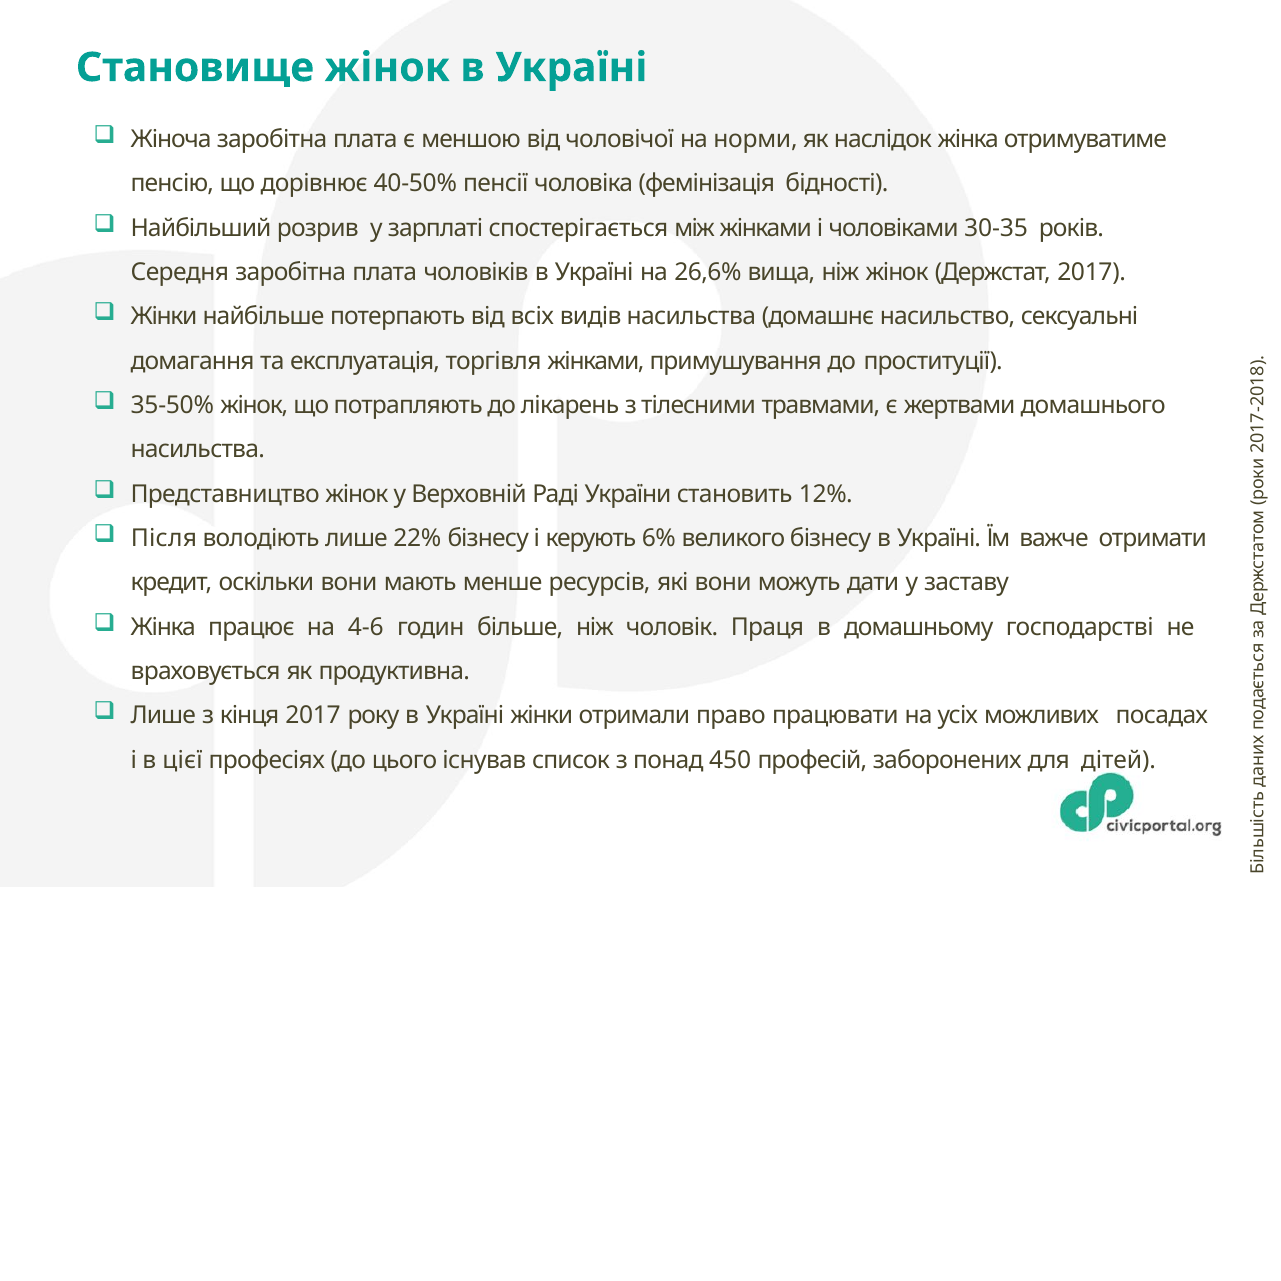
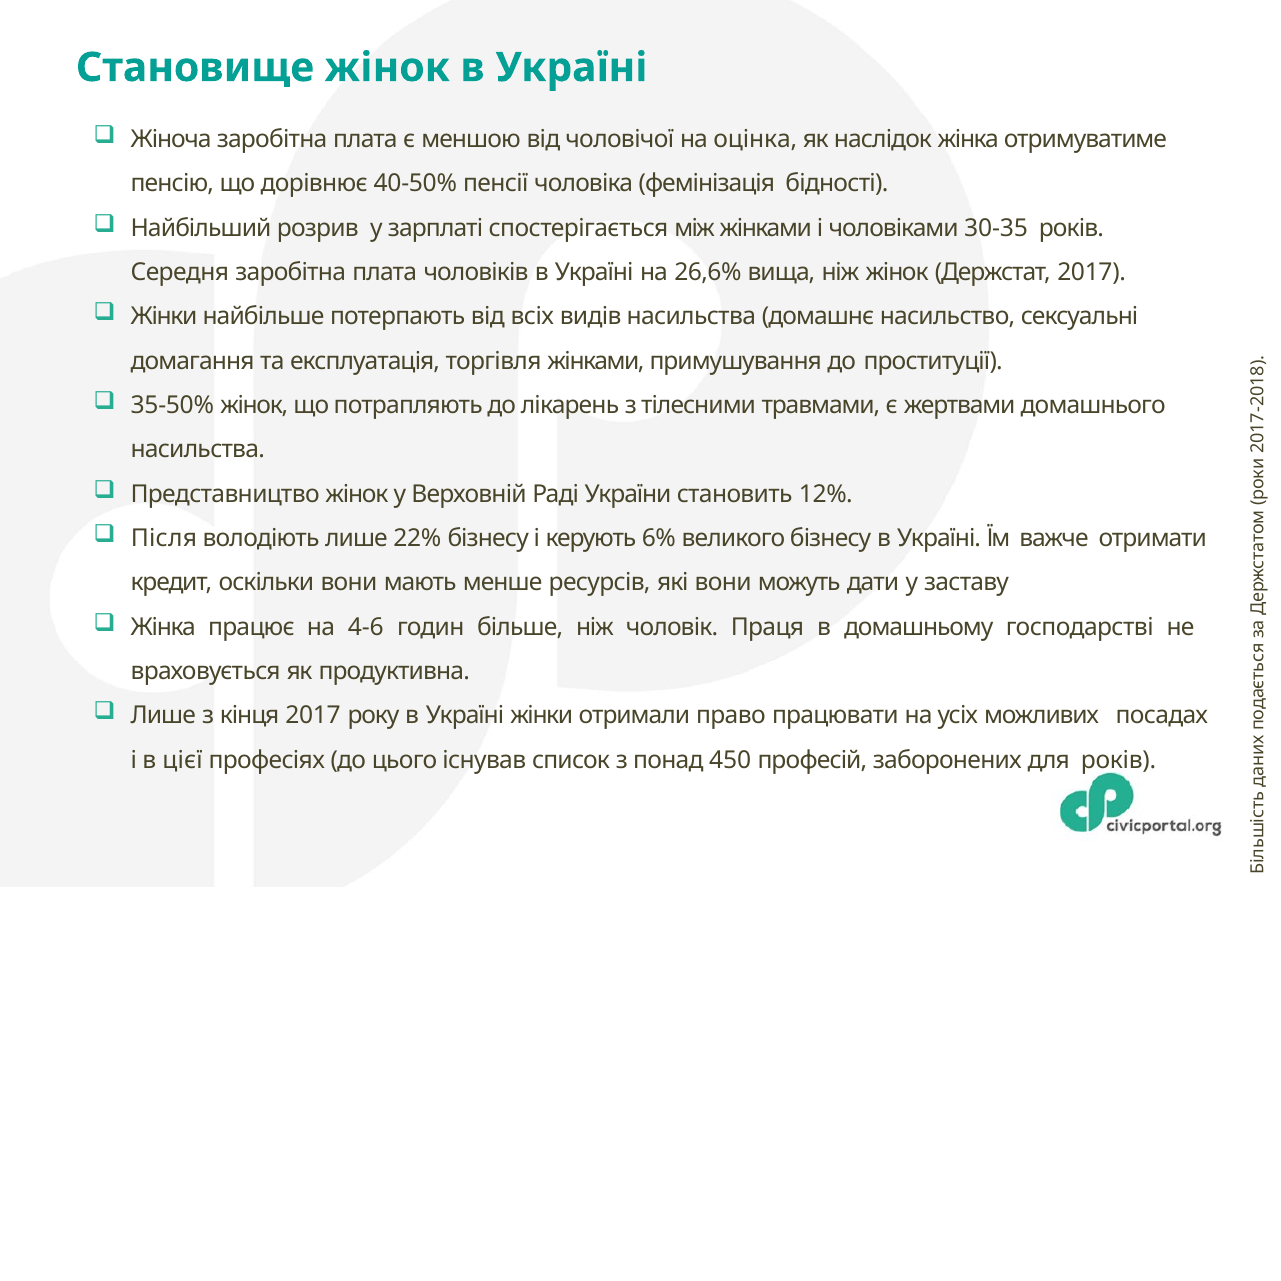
норми: норми -> оцінка
для дітей: дітей -> років
